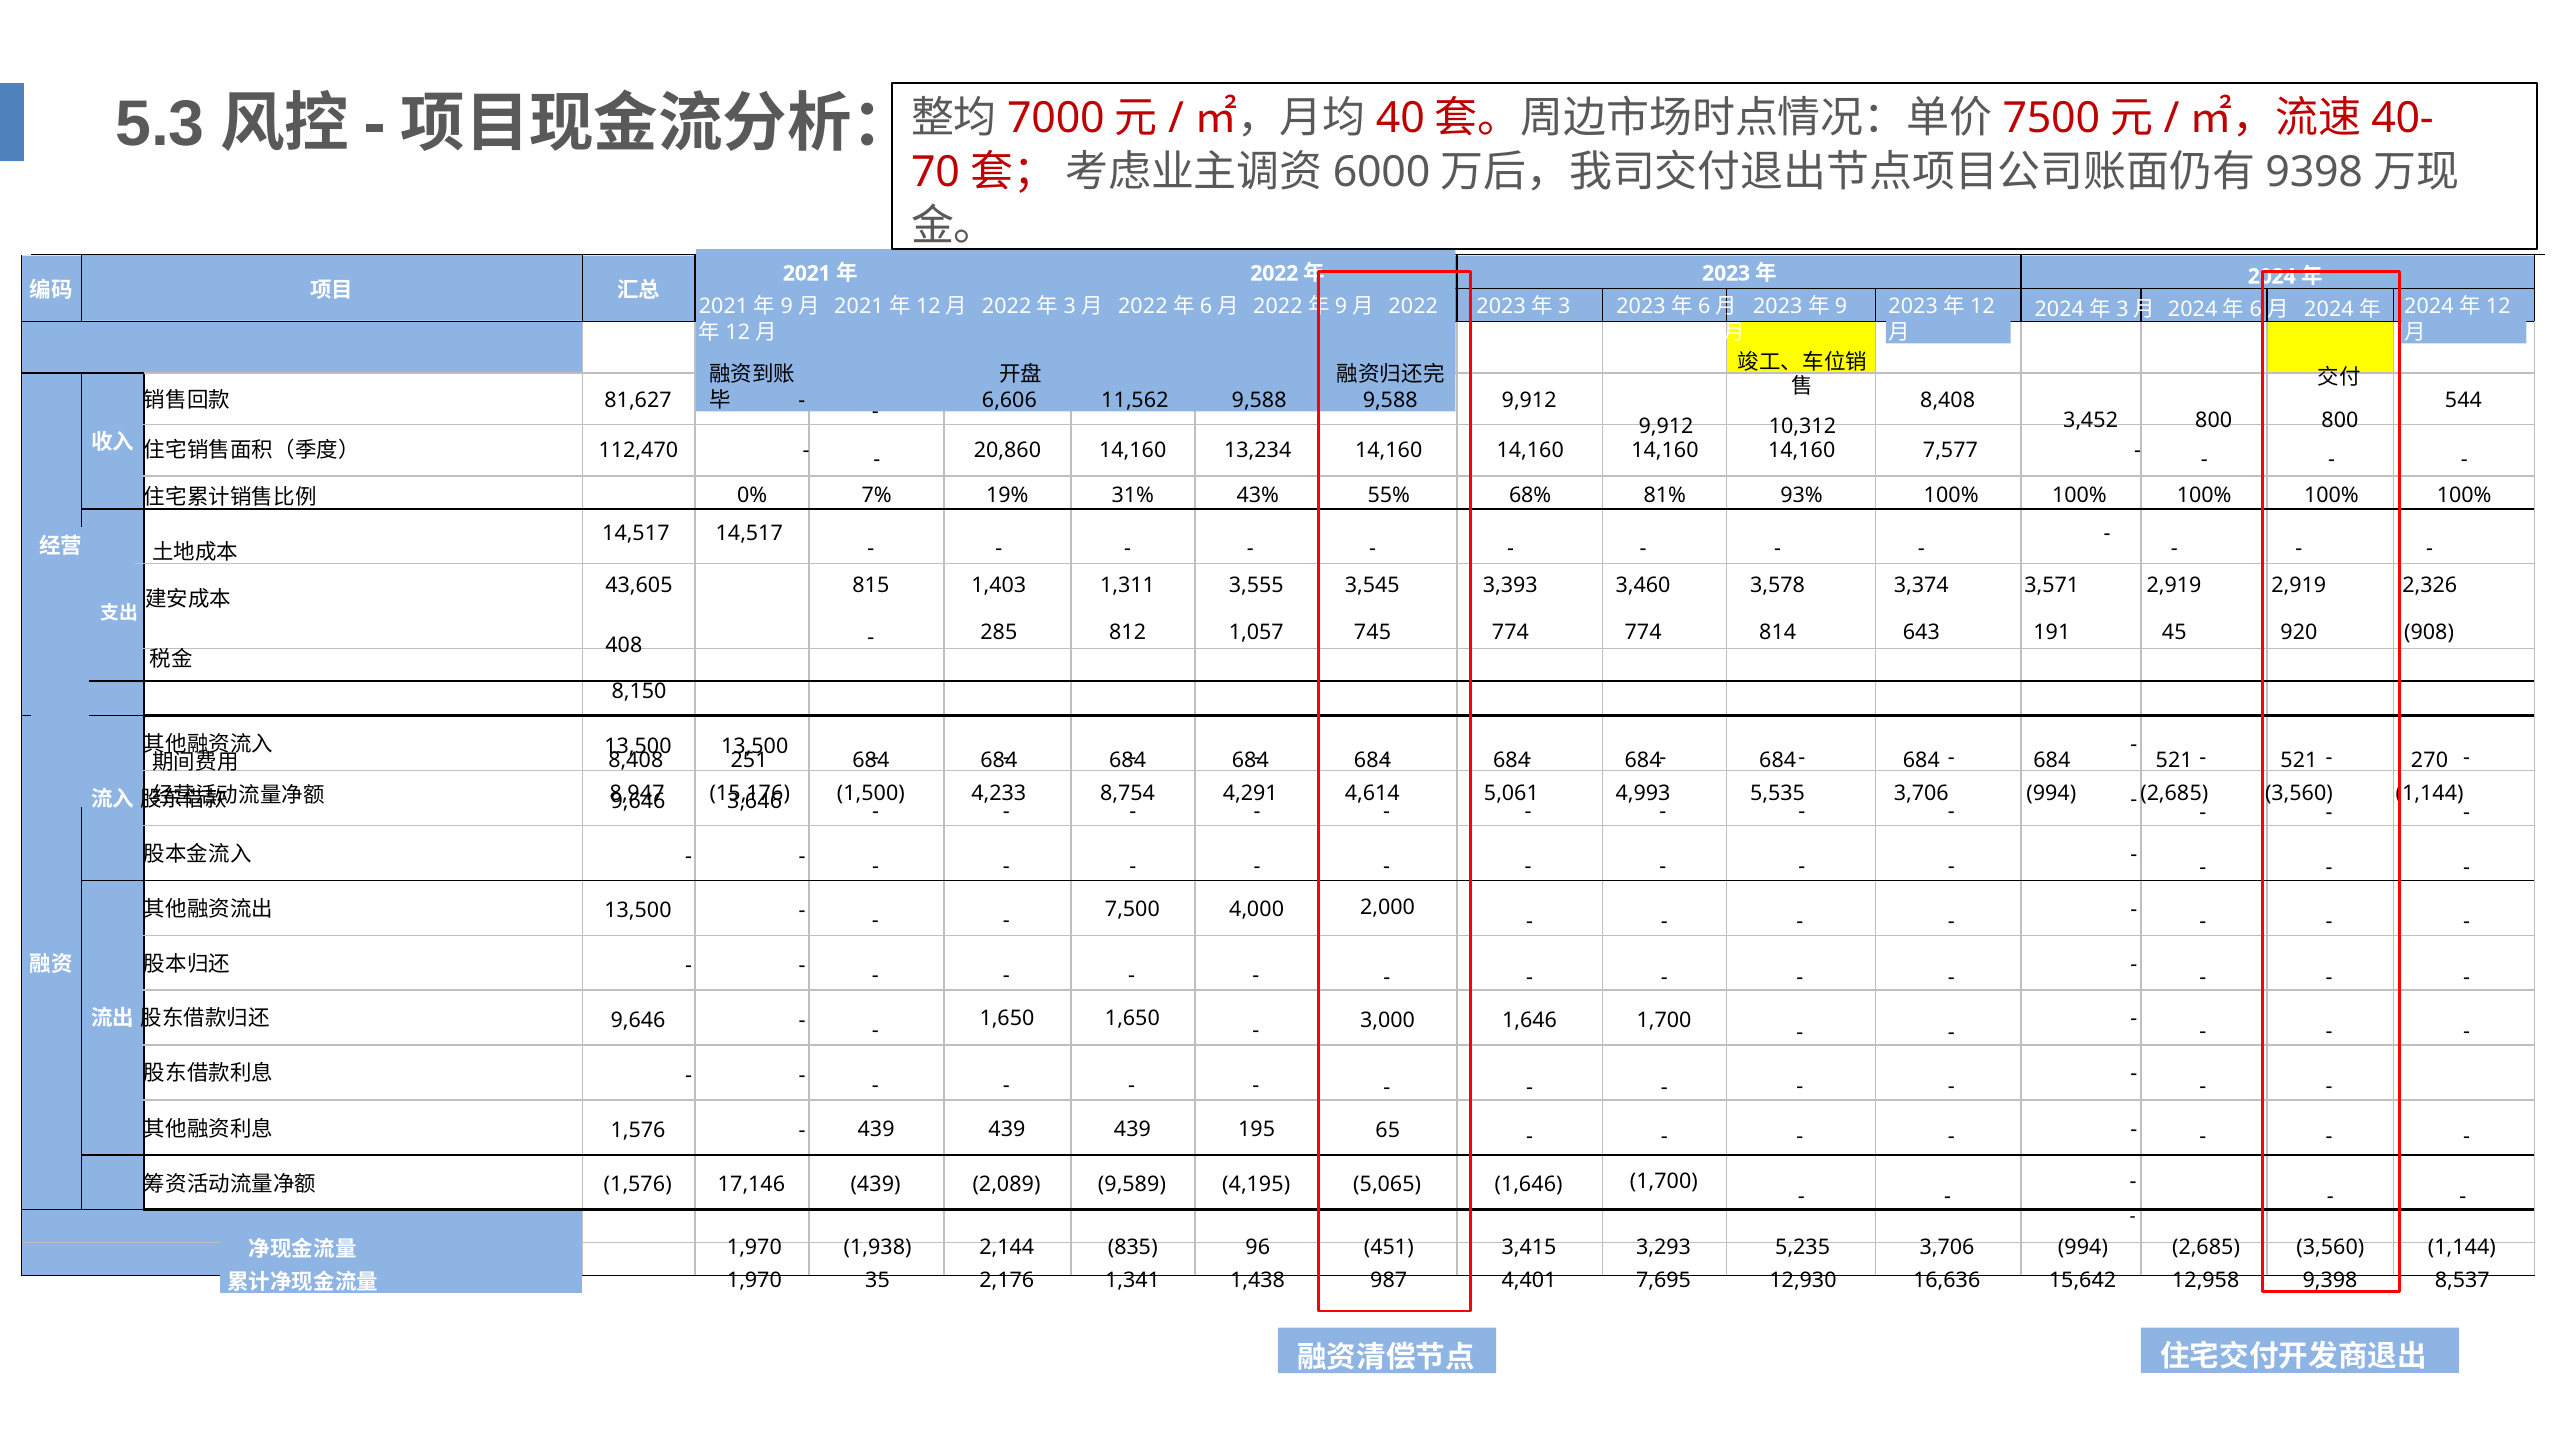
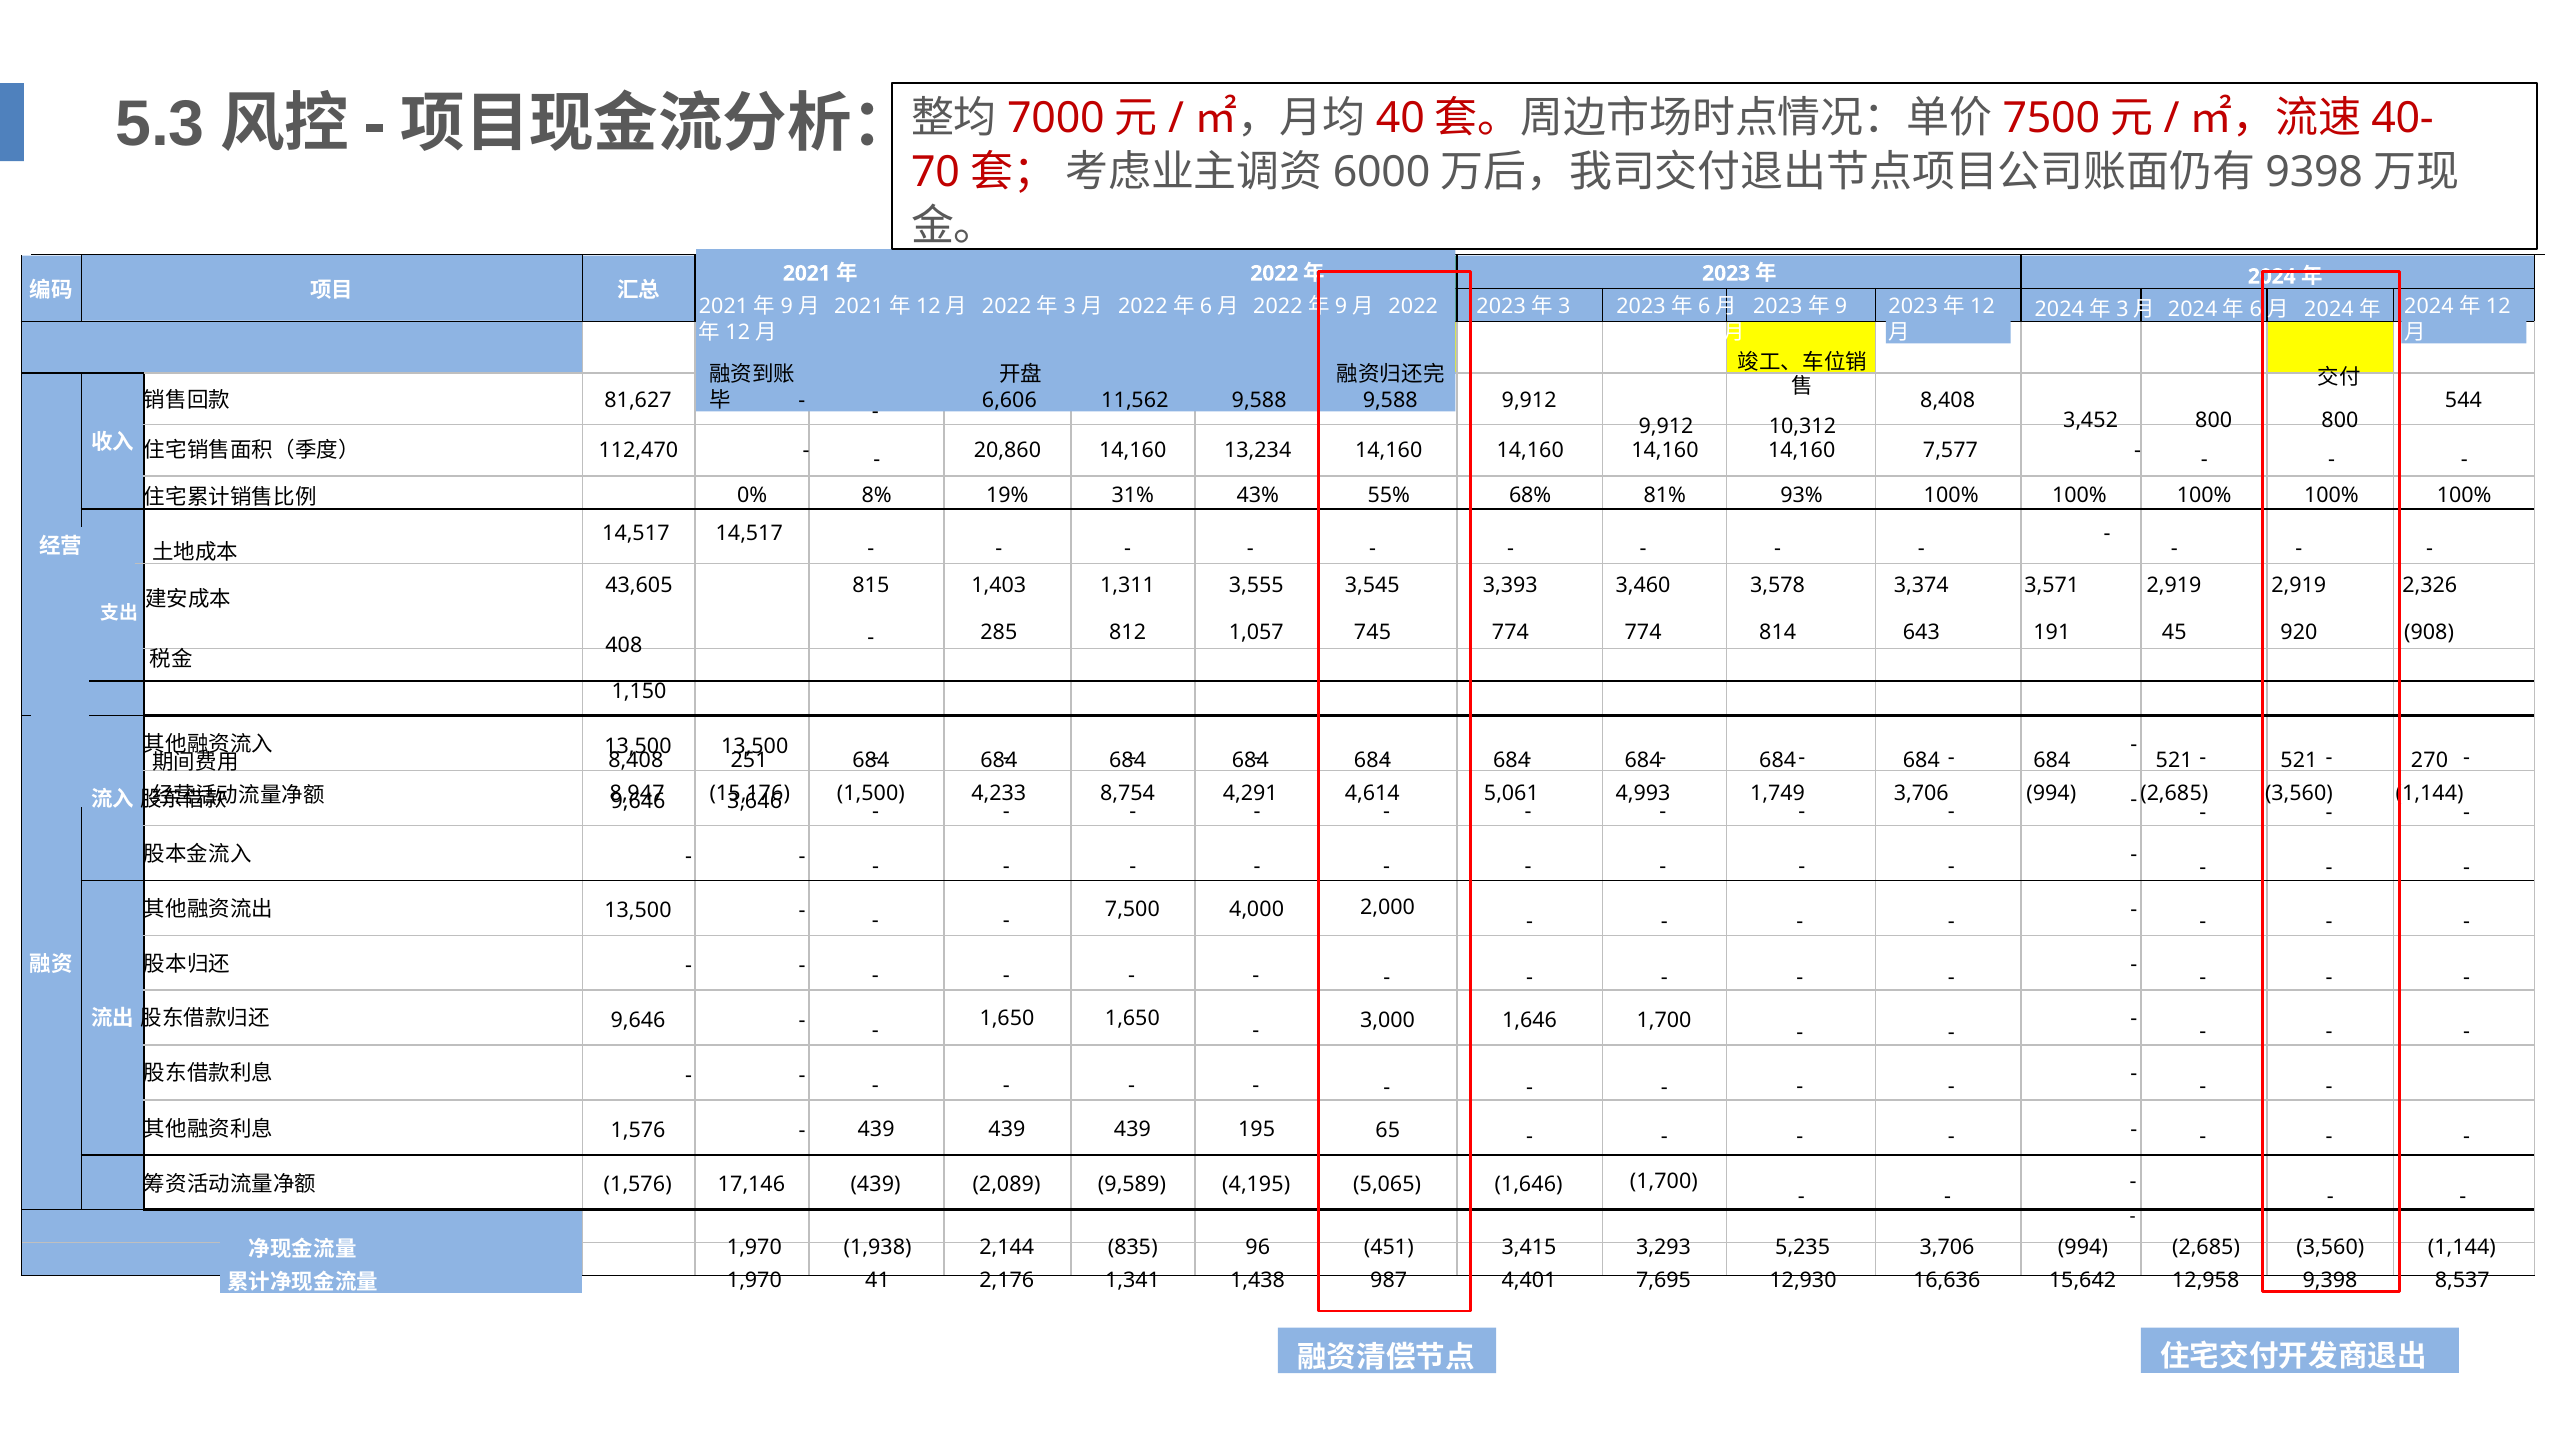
7%: 7% -> 8%
8,150: 8,150 -> 1,150
5,535: 5,535 -> 1,749
35: 35 -> 41
